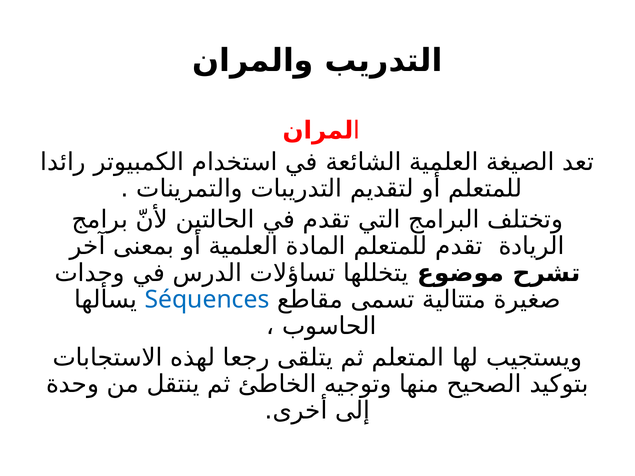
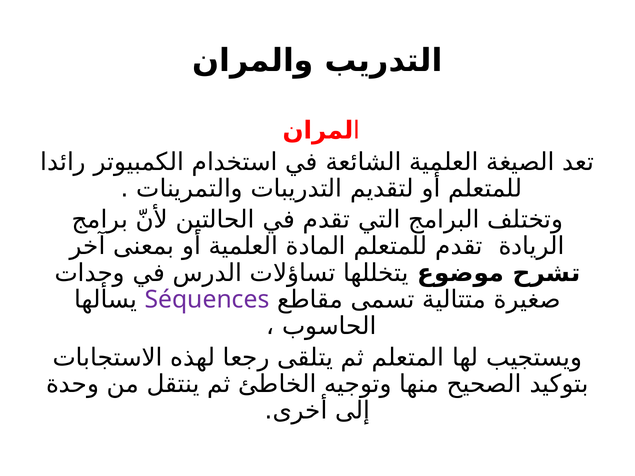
Séquences colour: blue -> purple
